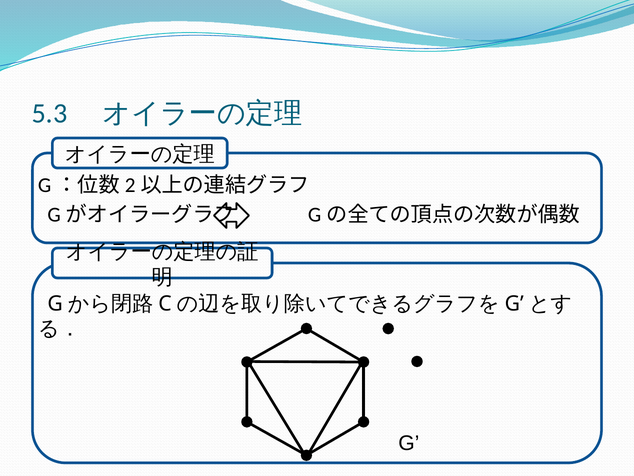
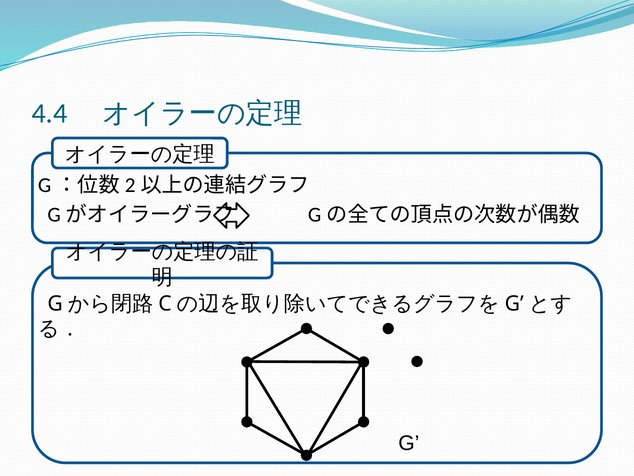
5.3: 5.3 -> 4.4
